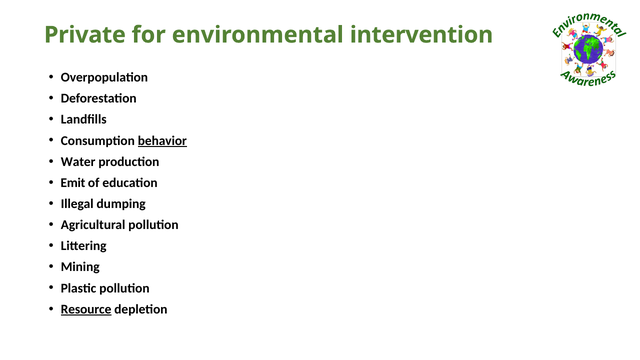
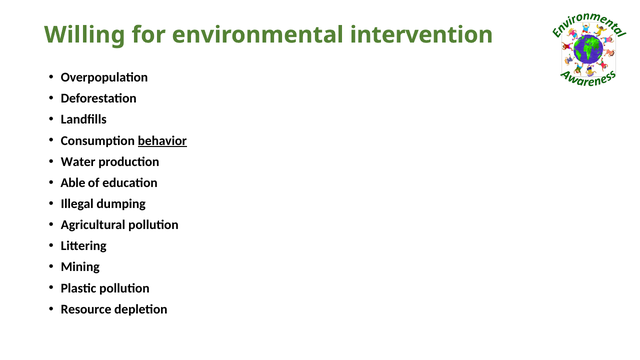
Private: Private -> Willing
Emit: Emit -> Able
Resource underline: present -> none
